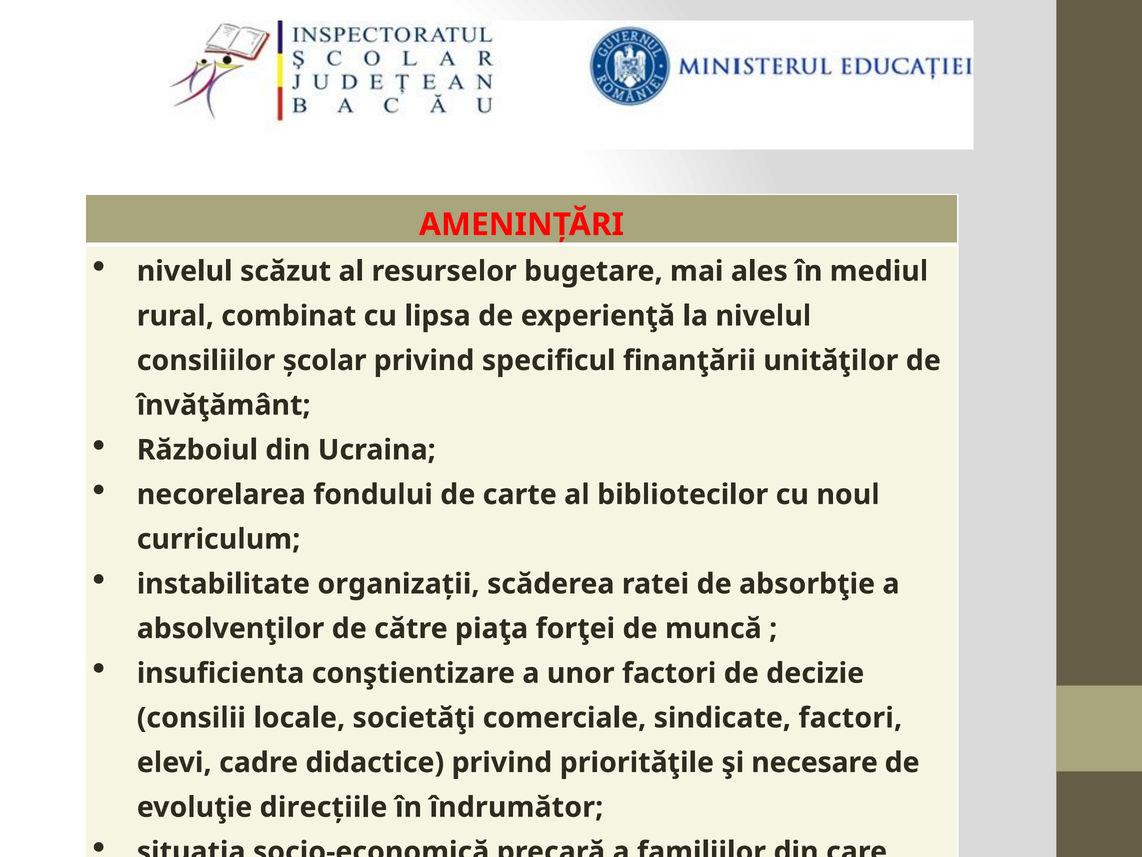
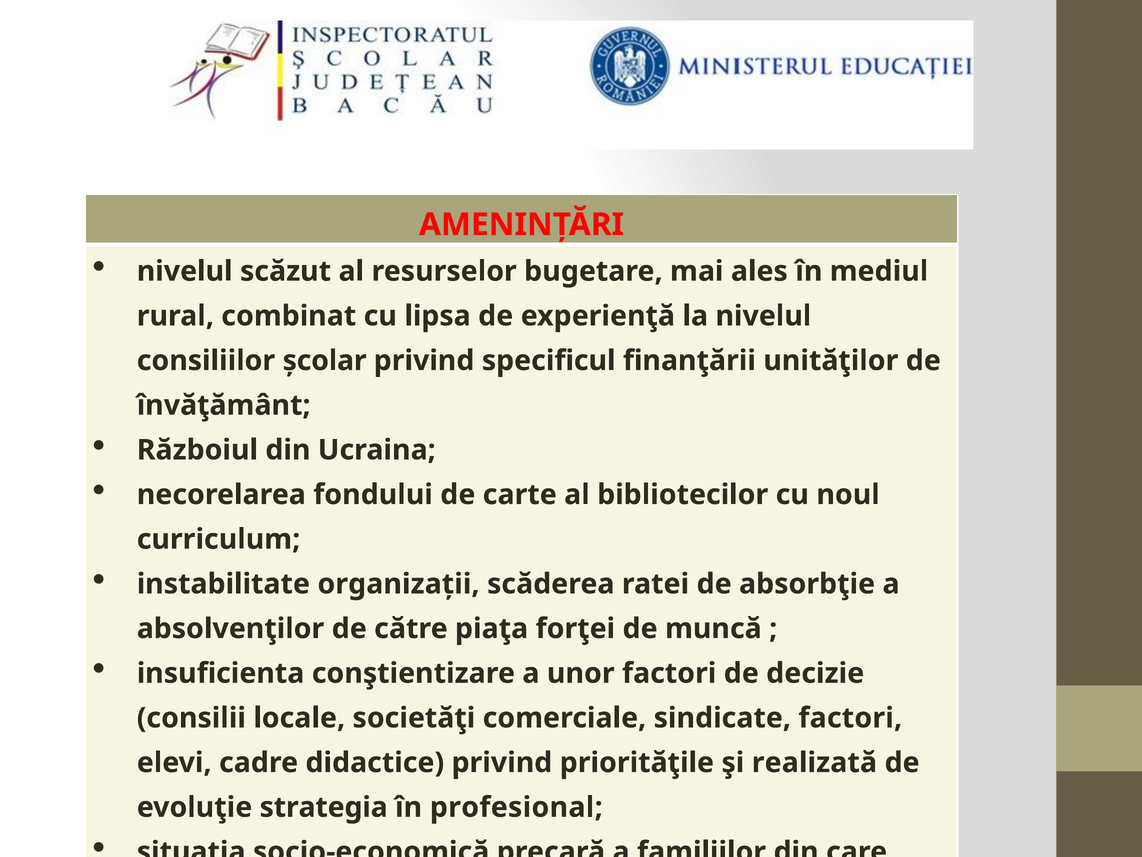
necesare: necesare -> realizată
direcţiile: direcţiile -> strategia
îndrumător: îndrumător -> profesional
